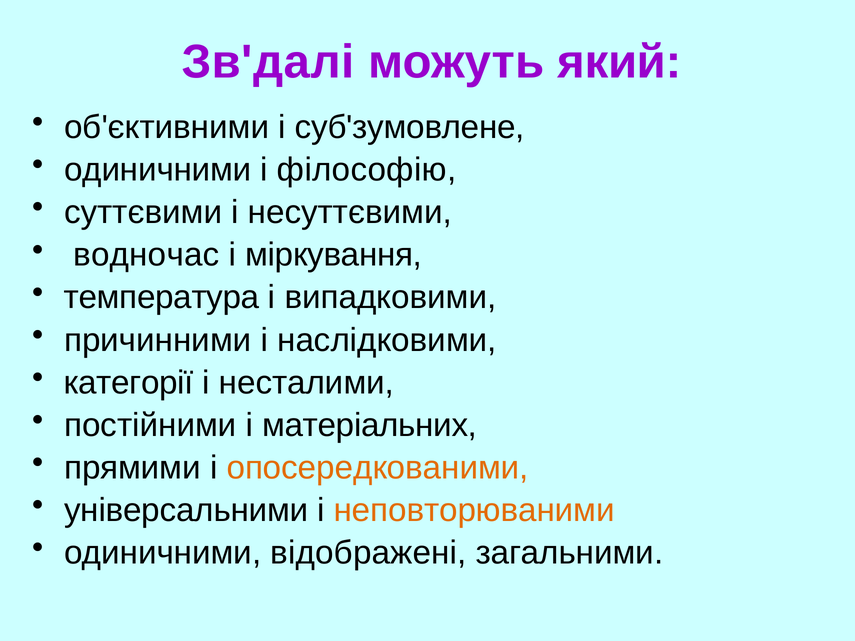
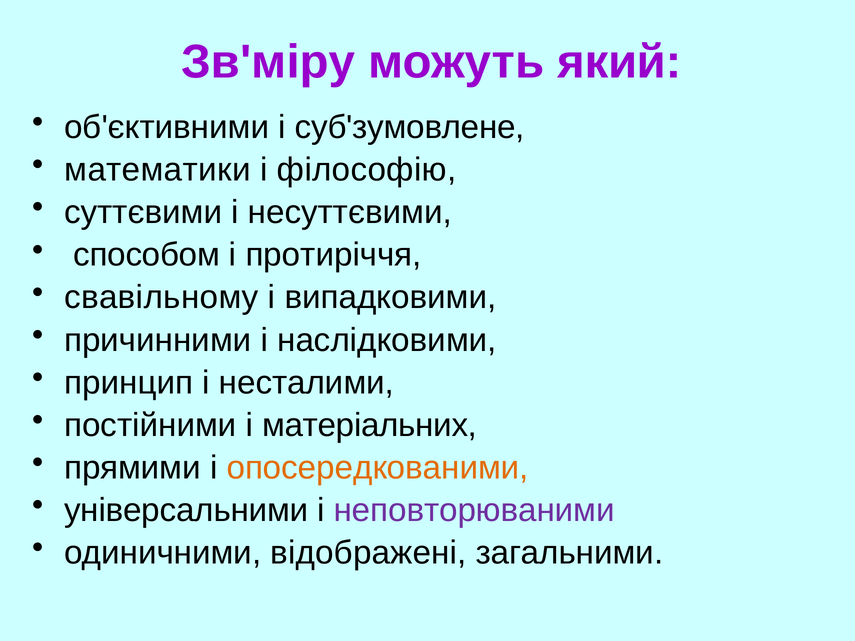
Зв'далі: Зв'далі -> Зв'міру
одиничними at (158, 170): одиничними -> математики
водночас: водночас -> способом
міркування: міркування -> протиріччя
температура: температура -> свавільному
категорії: категорії -> принцип
неповторюваними colour: orange -> purple
